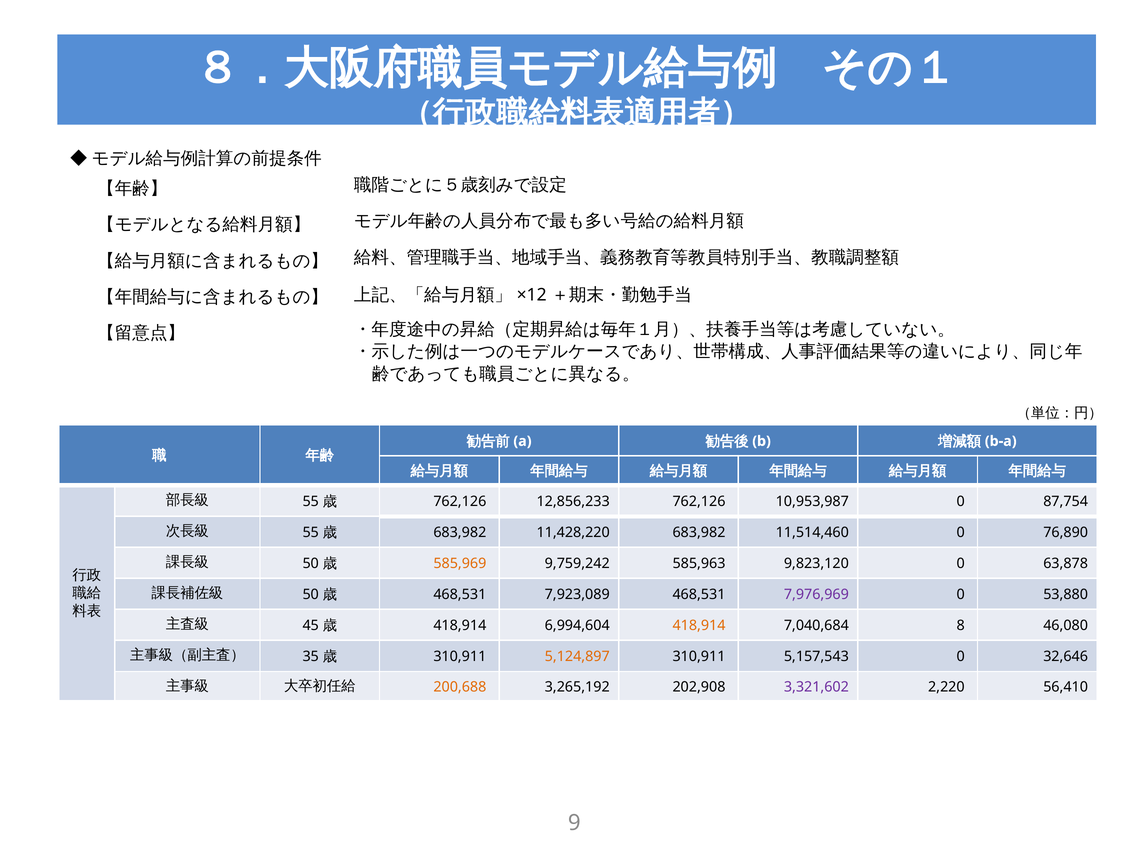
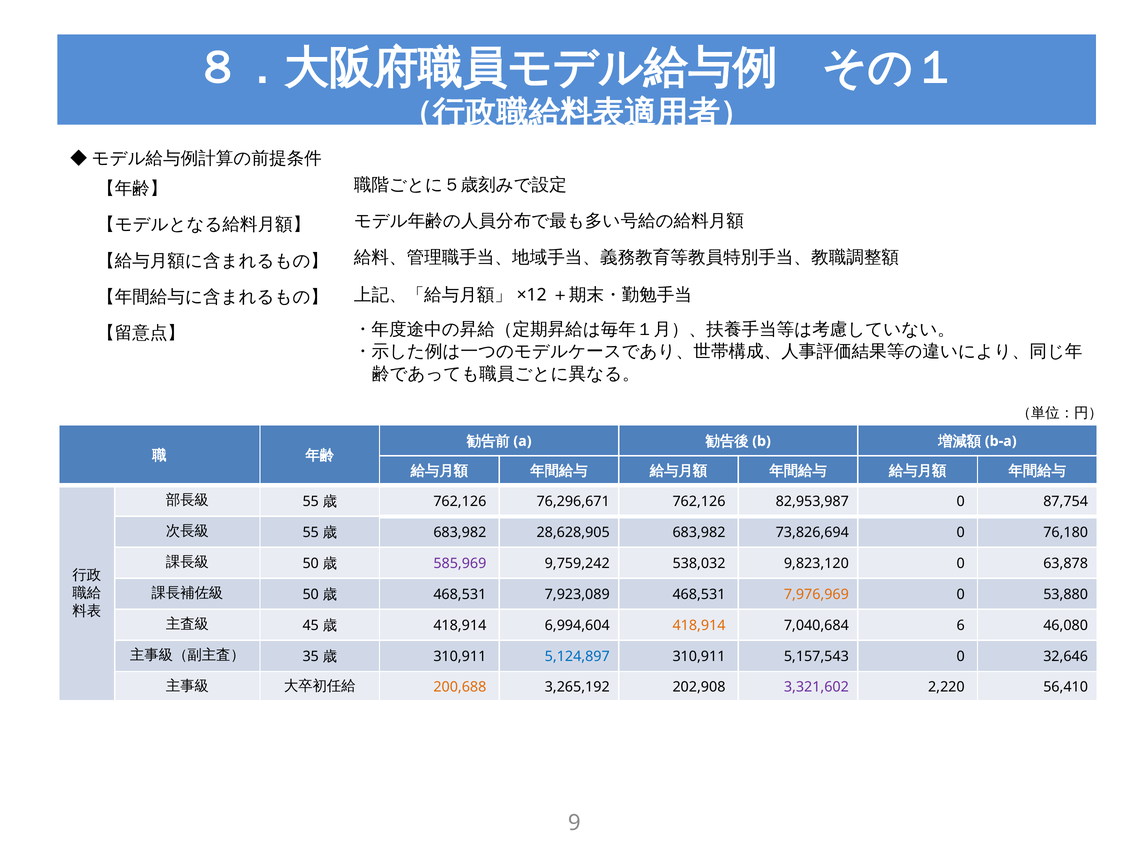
12,856,233: 12,856,233 -> 76,296,671
10,953,987: 10,953,987 -> 82,953,987
11,428,220: 11,428,220 -> 28,628,905
11,514,460: 11,514,460 -> 73,826,694
76,890: 76,890 -> 76,180
585,969 colour: orange -> purple
585,963: 585,963 -> 538,032
7,976,969 colour: purple -> orange
8: 8 -> 6
5,124,897 colour: orange -> blue
